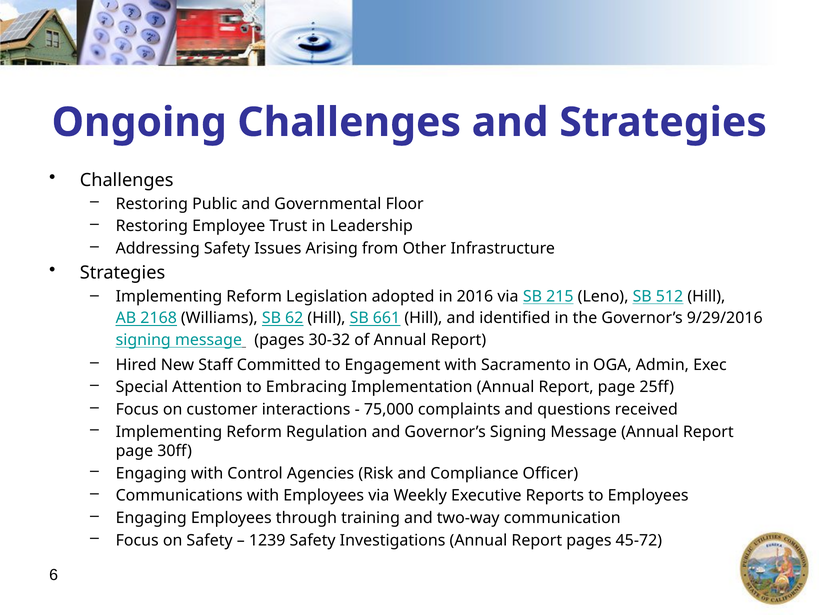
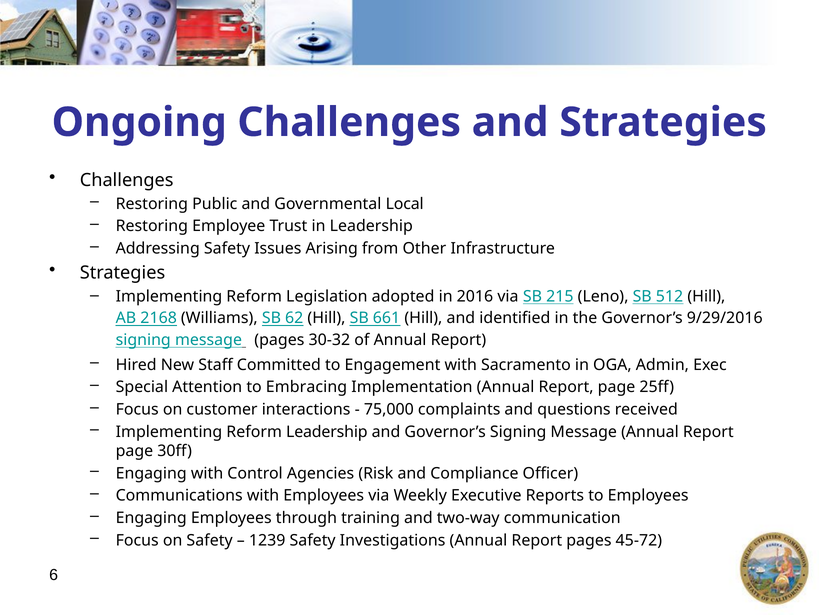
Floor: Floor -> Local
Reform Regulation: Regulation -> Leadership
